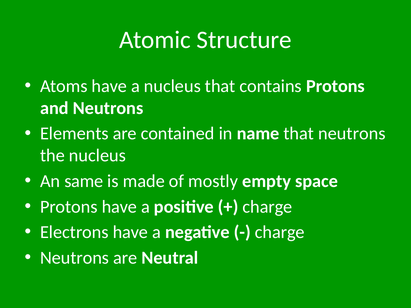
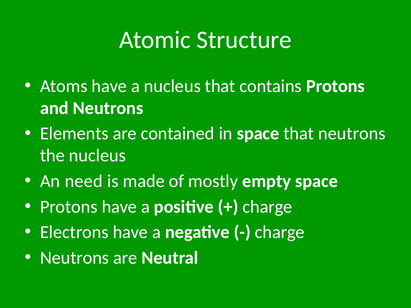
in name: name -> space
same: same -> need
